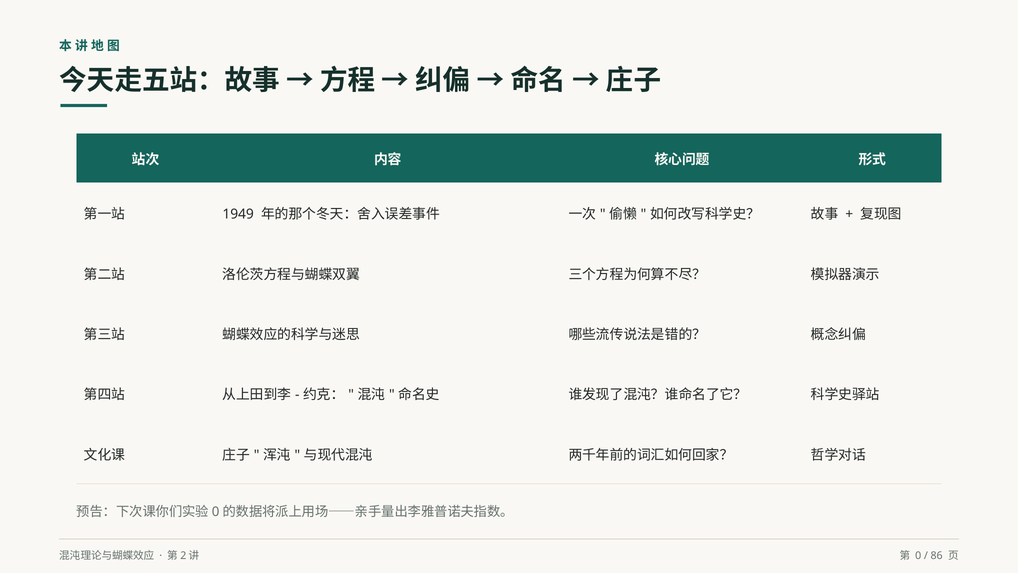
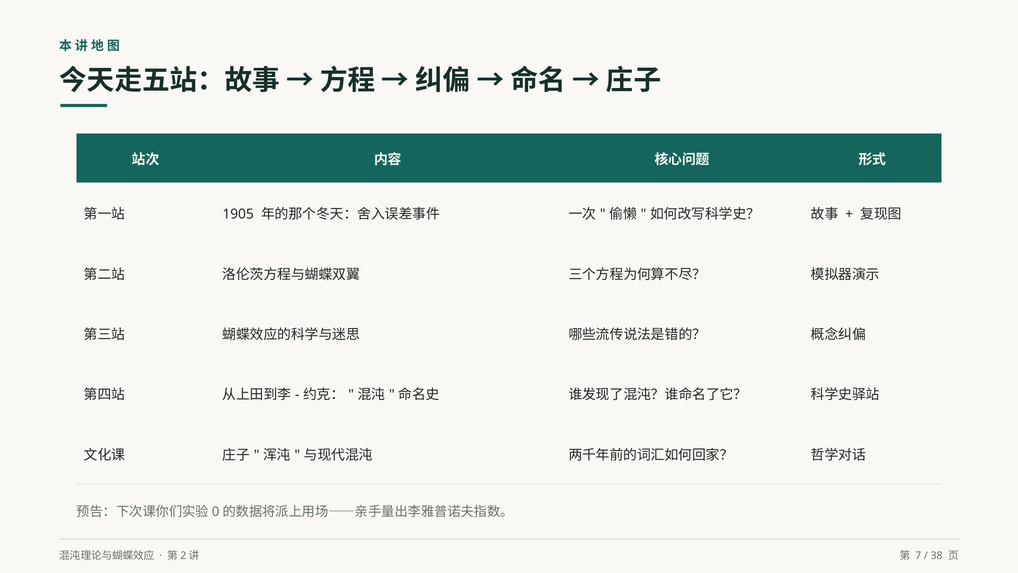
1949: 1949 -> 1905
0: 0 -> 7
86: 86 -> 38
